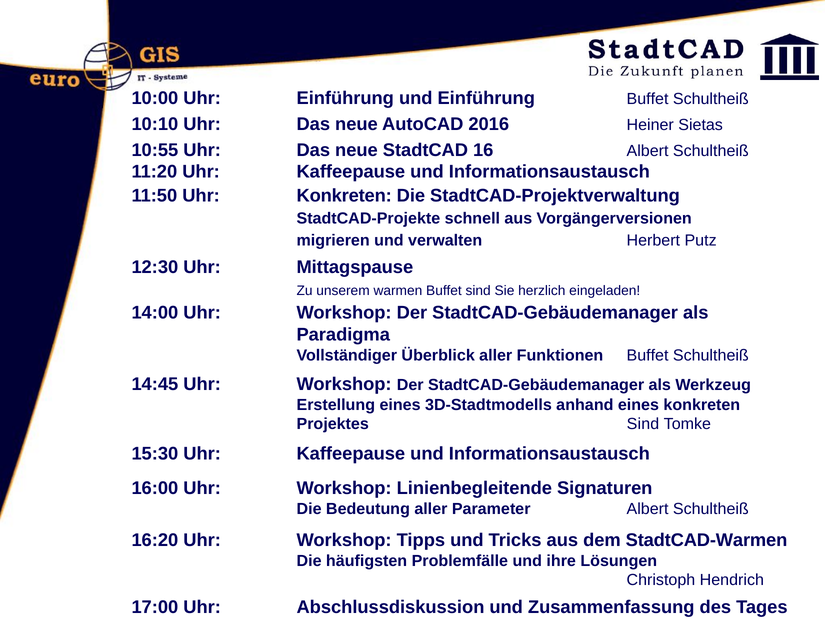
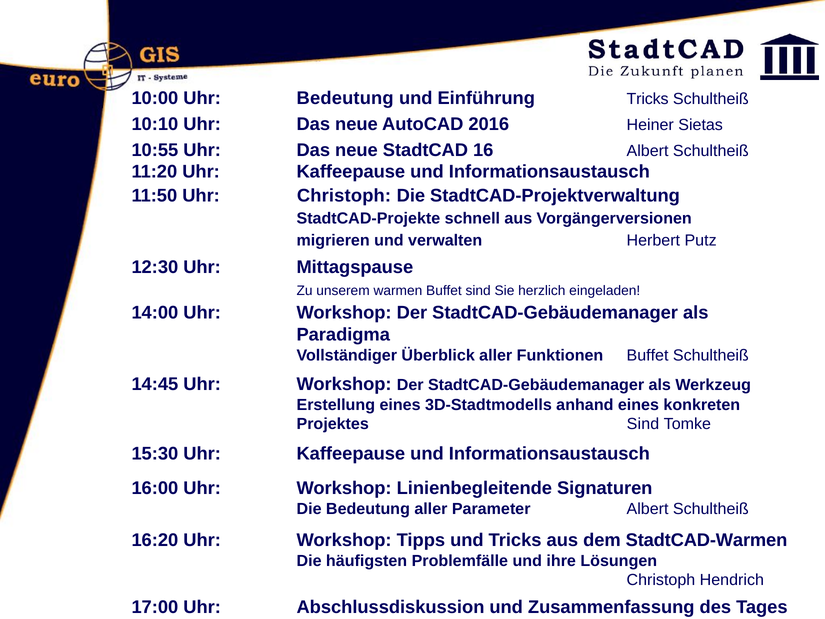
Uhr Einführung: Einführung -> Bedeutung
Einführung Buffet: Buffet -> Tricks
Uhr Konkreten: Konkreten -> Christoph
